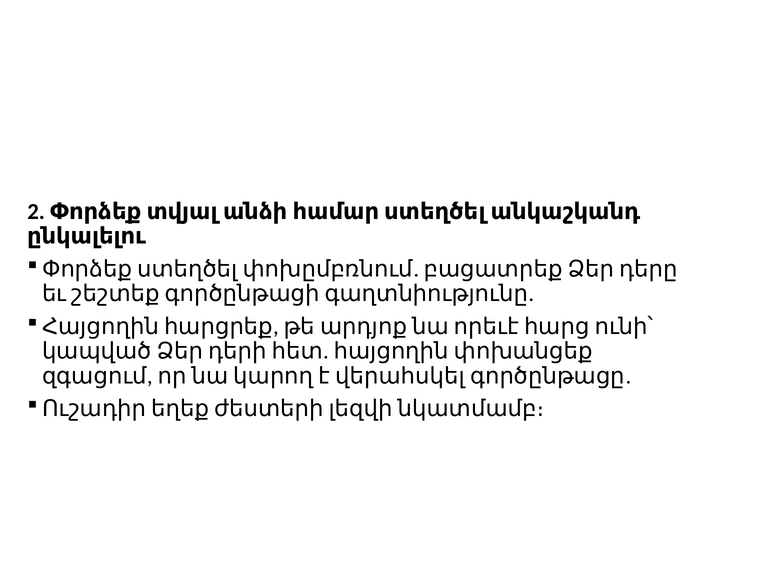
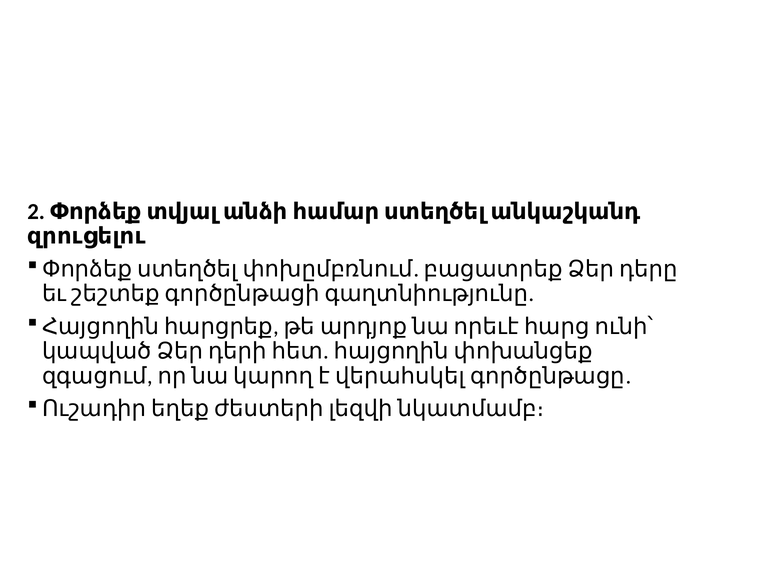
ընկալելու: ընկալելու -> զրուցելու
